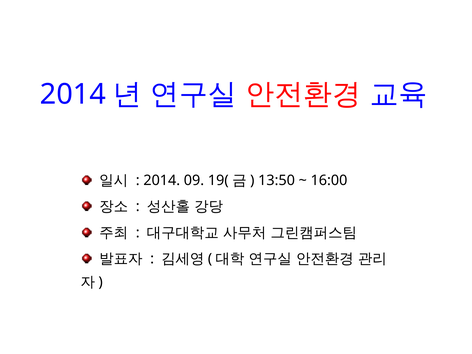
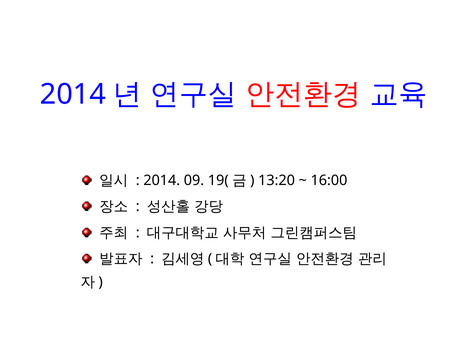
13:50: 13:50 -> 13:20
